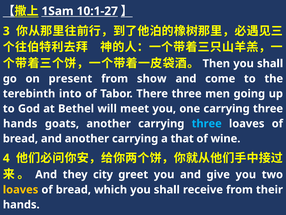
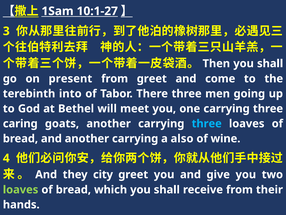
from show: show -> greet
hands at (20, 123): hands -> caring
that: that -> also
loaves at (21, 189) colour: yellow -> light green
